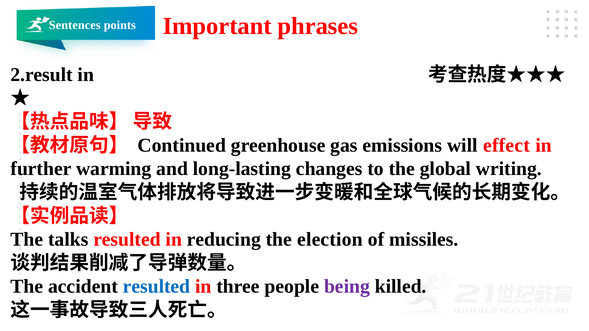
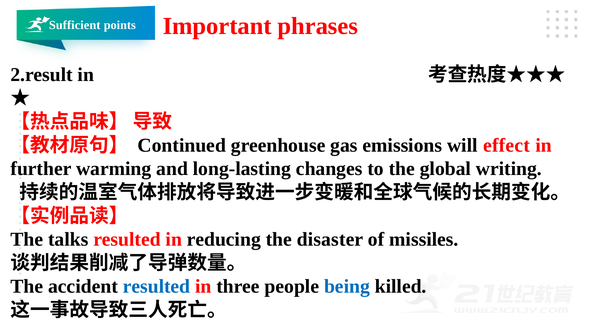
Sentences: Sentences -> Sufficient
election: election -> disaster
being colour: purple -> blue
